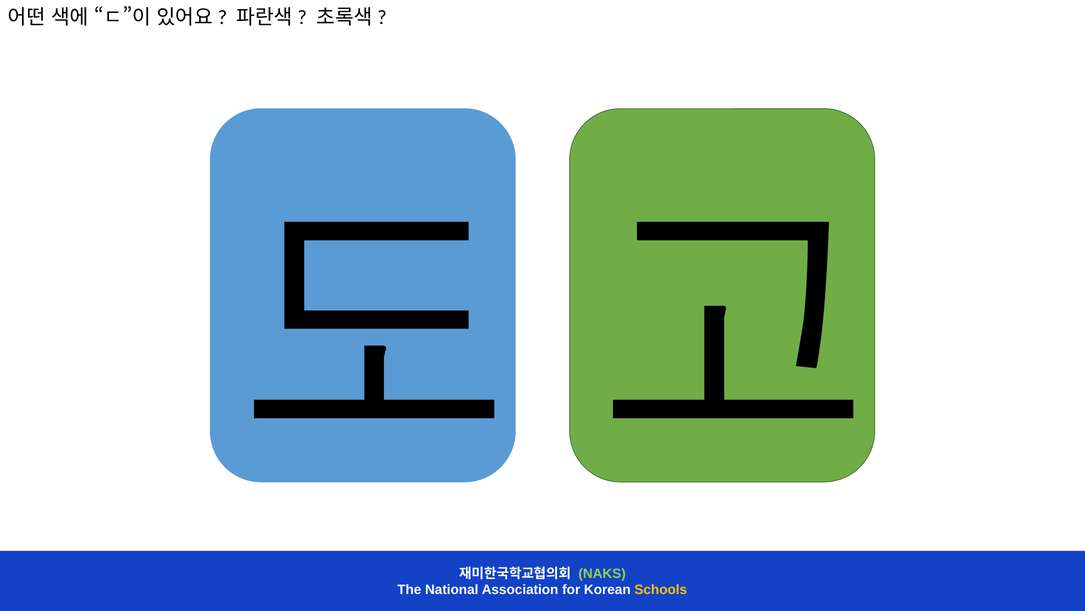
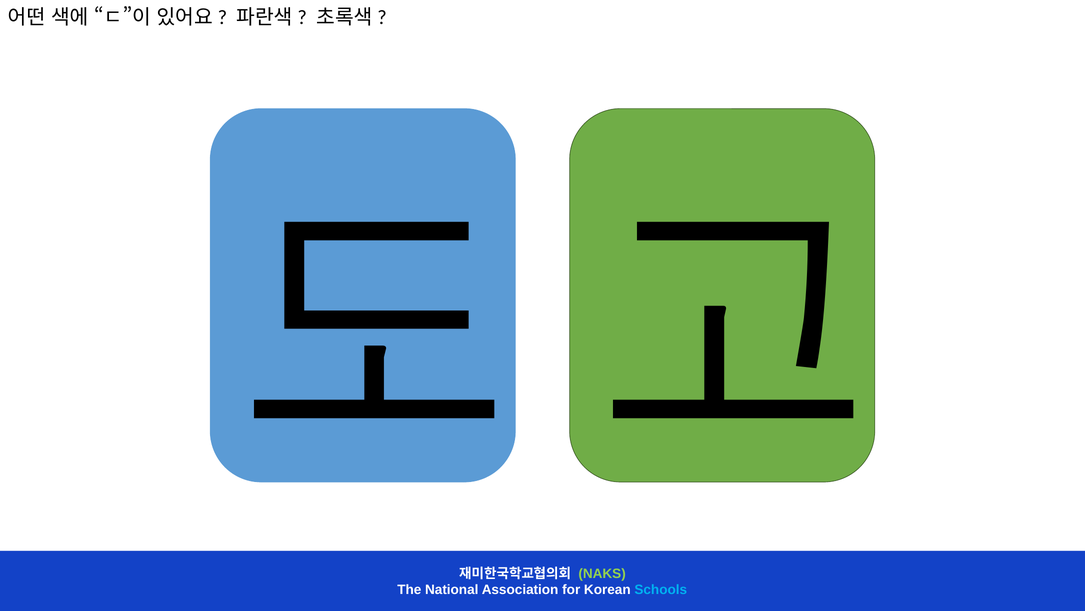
Schools colour: yellow -> light blue
